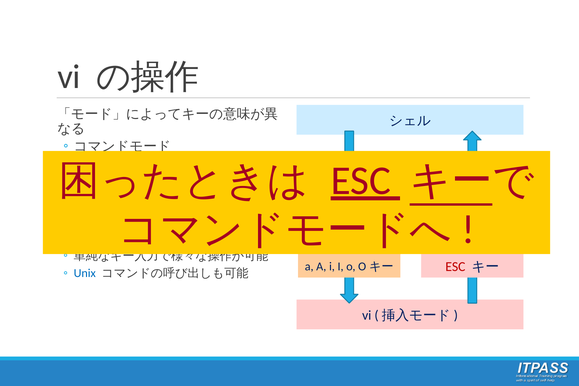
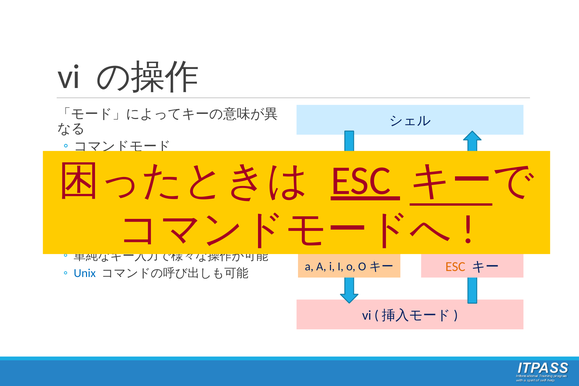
ESC at (455, 267) colour: red -> orange
